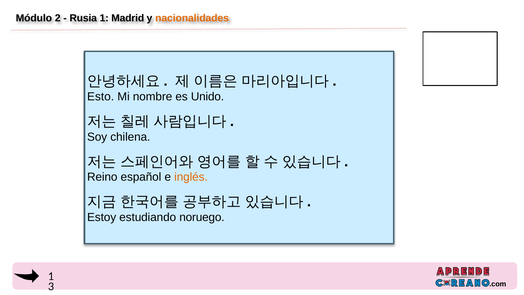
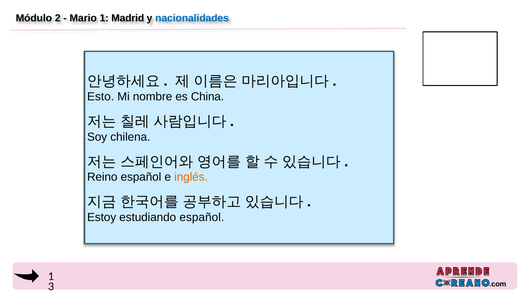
Rusia: Rusia -> Mario
nacionalidades colour: orange -> blue
Unido: Unido -> China
estudiando noruego: noruego -> español
